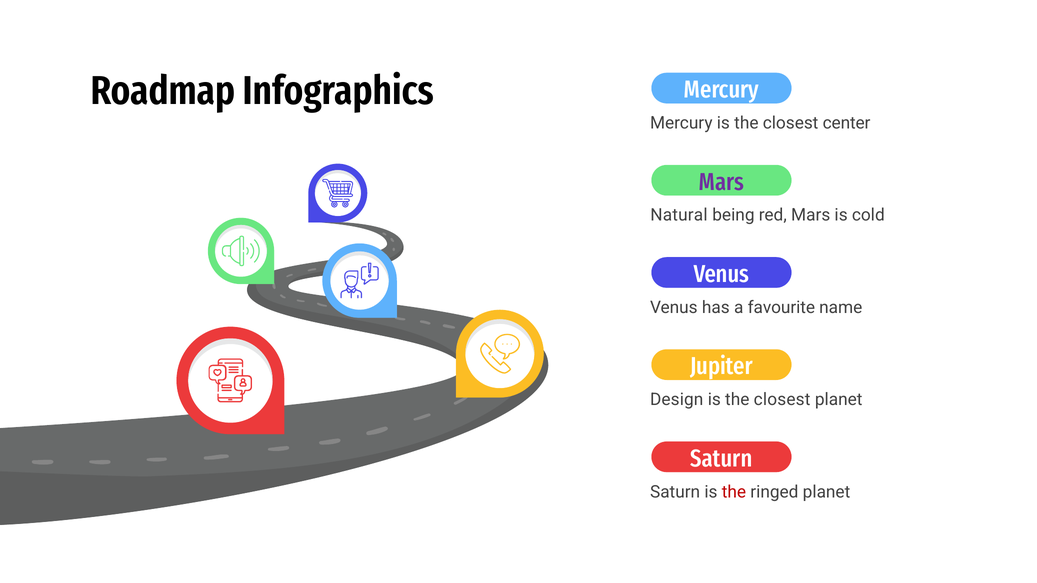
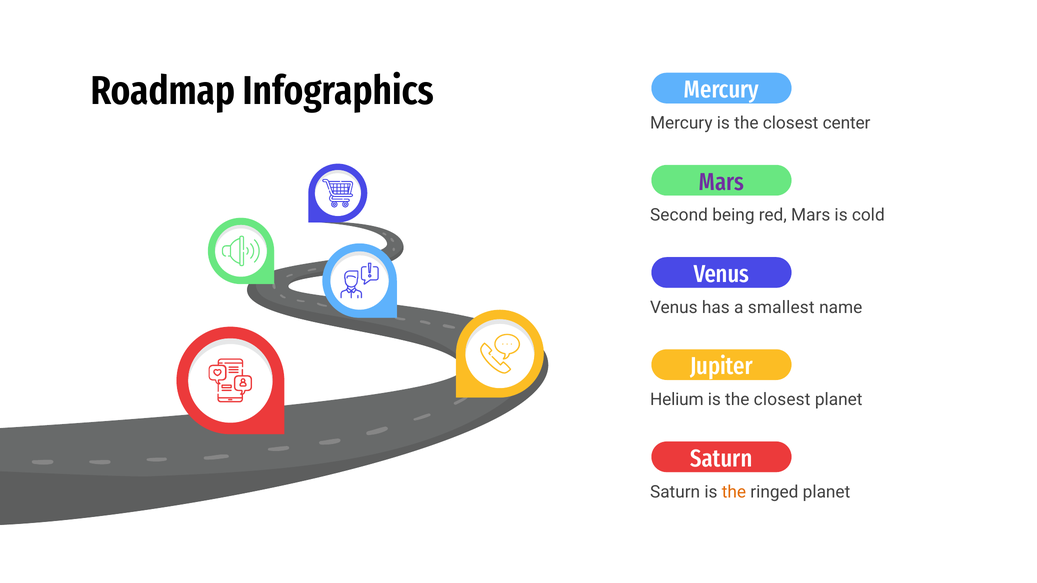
Natural: Natural -> Second
favourite: favourite -> smallest
Design: Design -> Helium
the at (734, 492) colour: red -> orange
